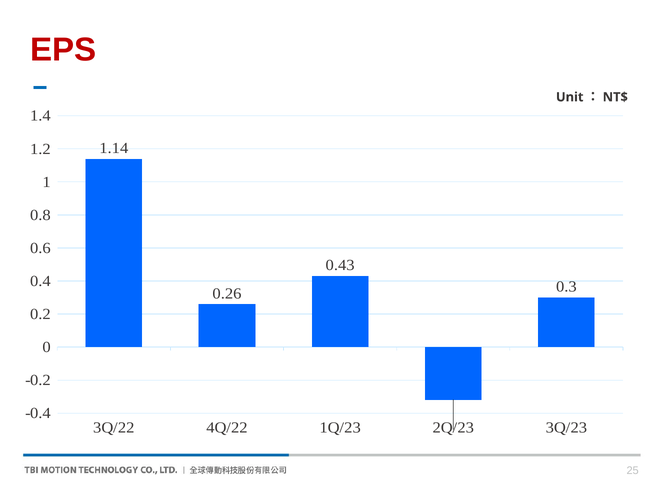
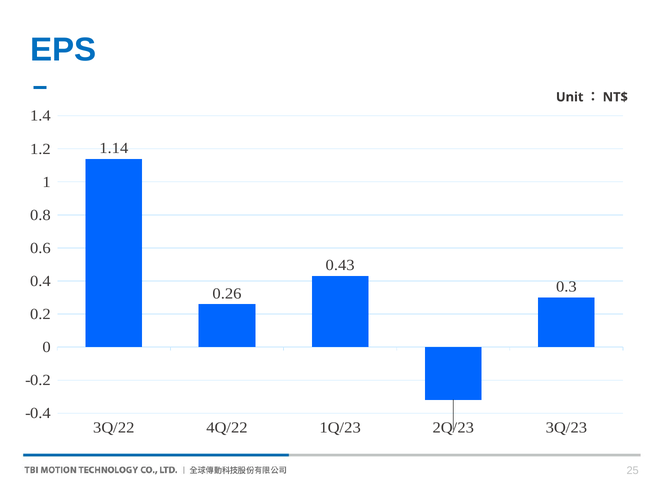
EPS colour: red -> blue
